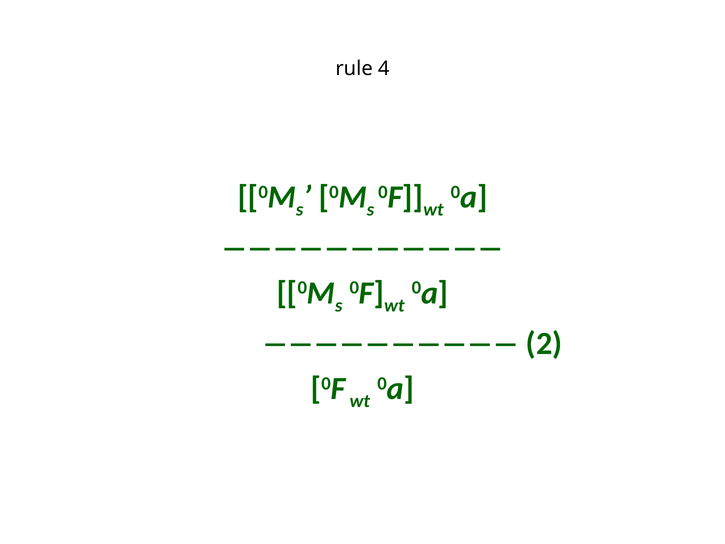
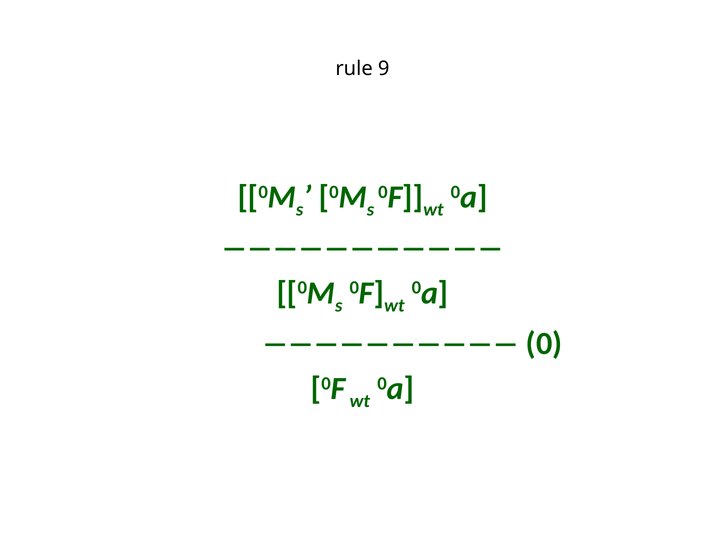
4: 4 -> 9
2: 2 -> 0
